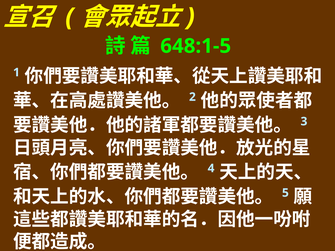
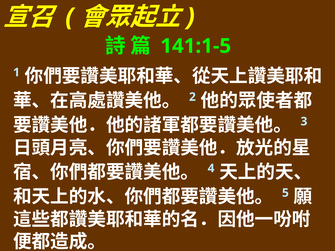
648:1-5: 648:1-5 -> 141:1-5
